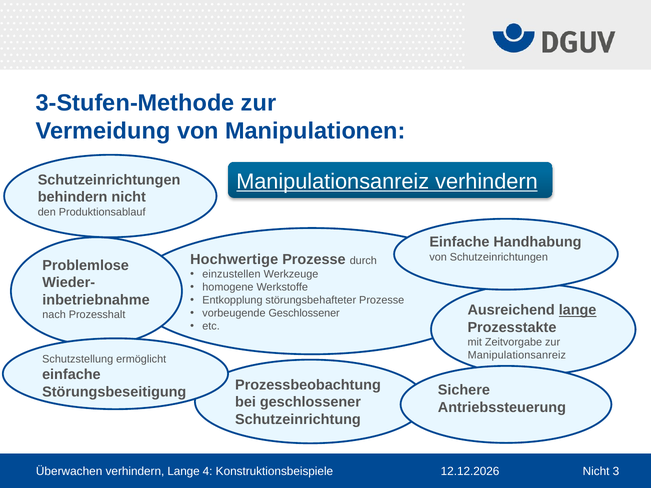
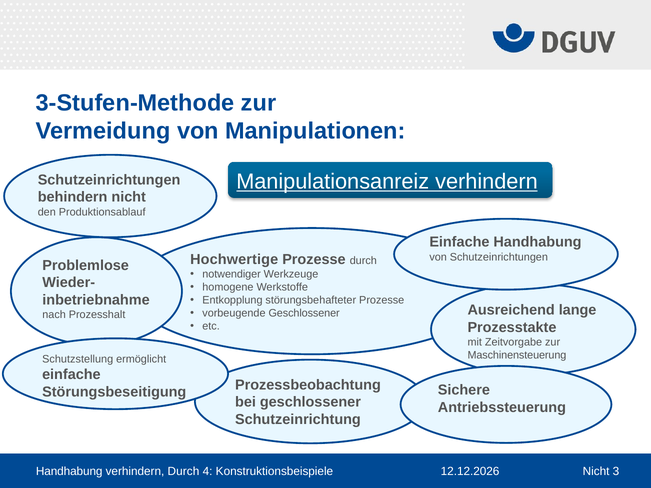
einzustellen: einzustellen -> notwendiger
lange at (578, 310) underline: present -> none
Manipulationsanreiz at (517, 356): Manipulationsanreiz -> Maschinensteuerung
Überwachen at (69, 472): Überwachen -> Handhabung
verhindern Lange: Lange -> Durch
